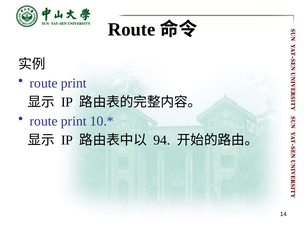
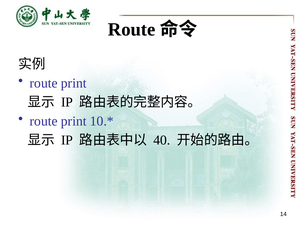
94: 94 -> 40
